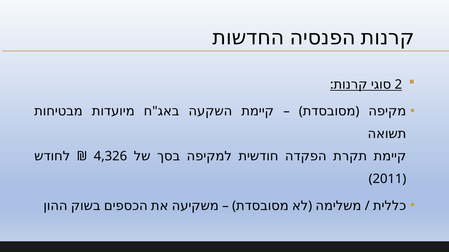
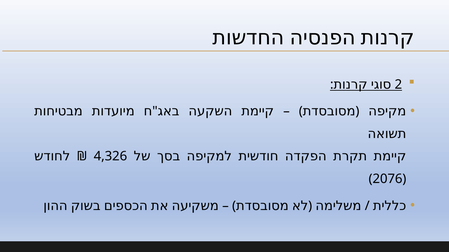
2011: 2011 -> 2076
